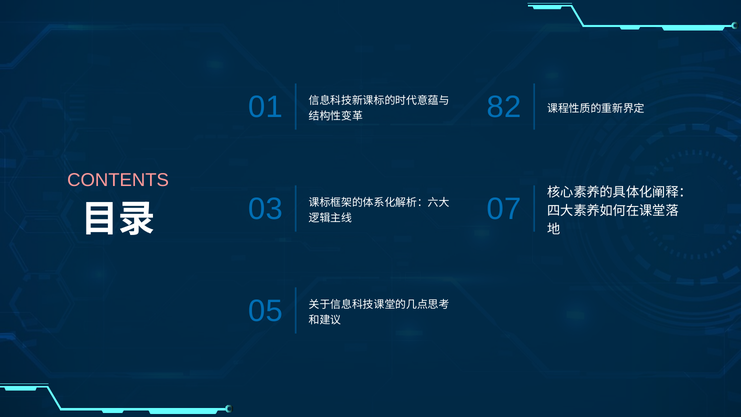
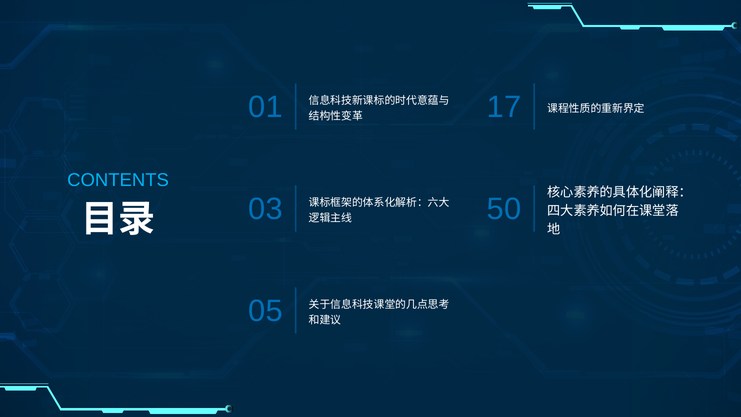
82: 82 -> 17
CONTENTS colour: pink -> light blue
07: 07 -> 50
